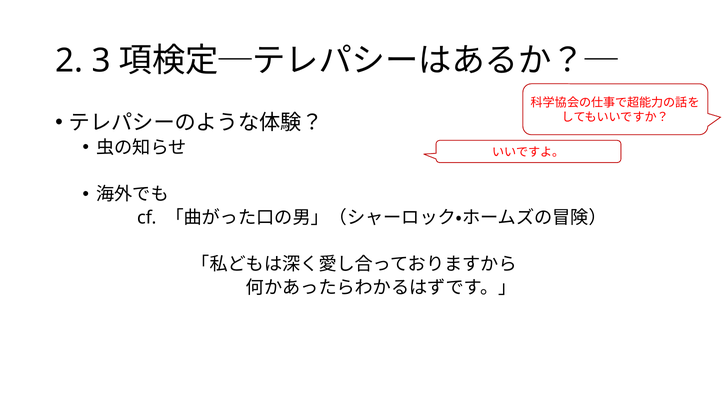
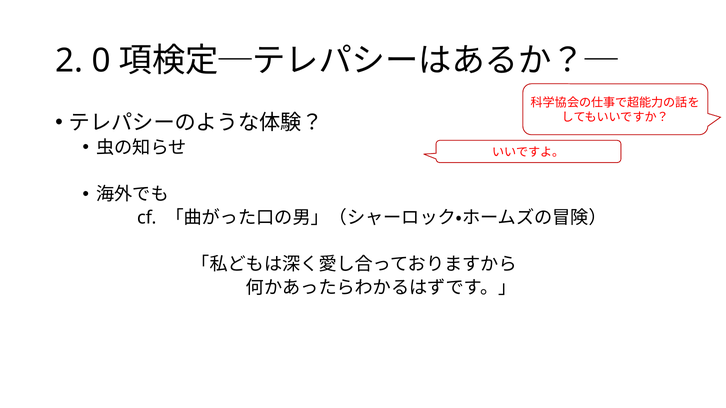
3: 3 -> 0
